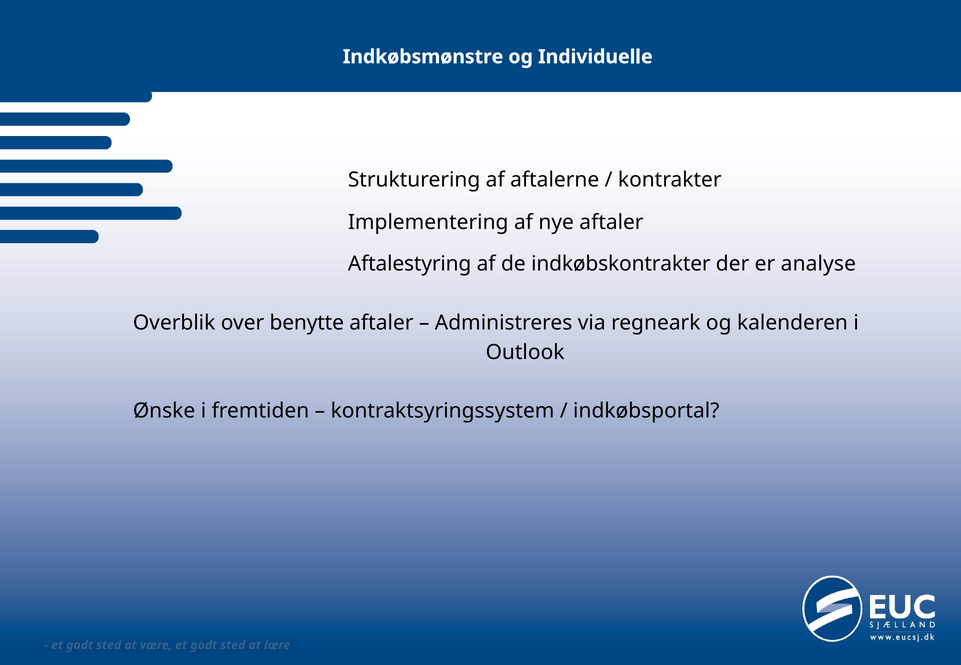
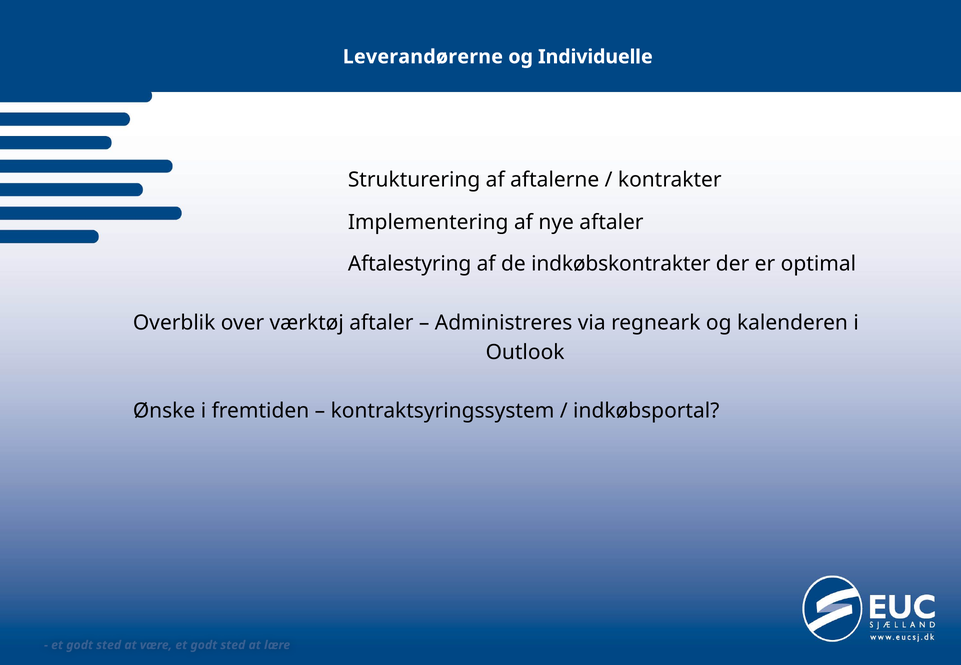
Indkøbsmønstre: Indkøbsmønstre -> Leverandørerne
analyse: analyse -> optimal
benytte: benytte -> værktøj
